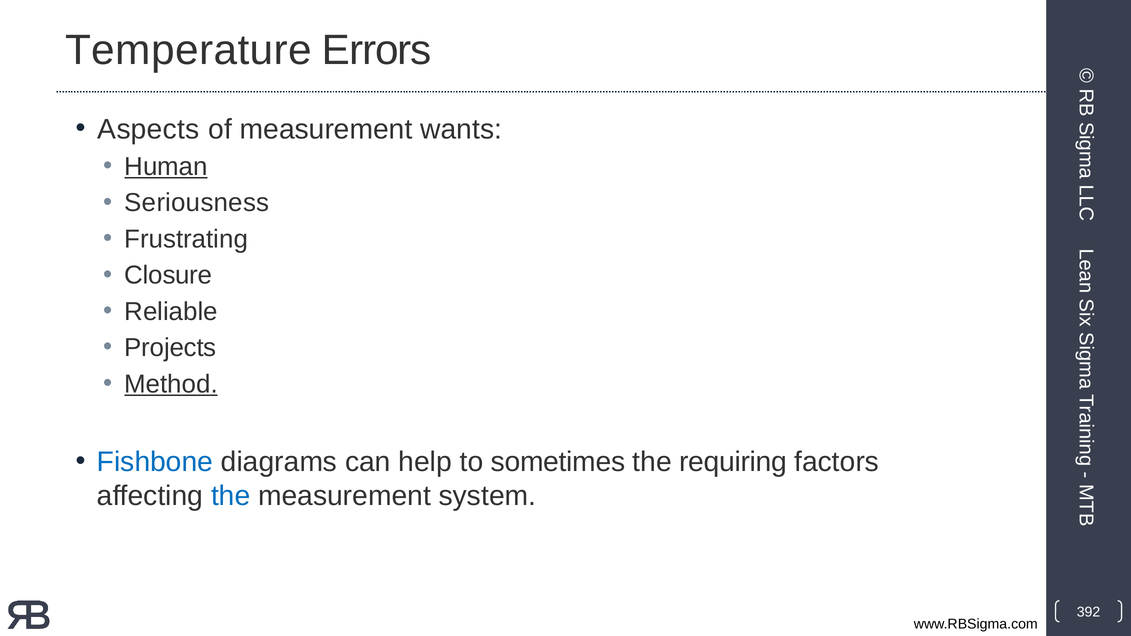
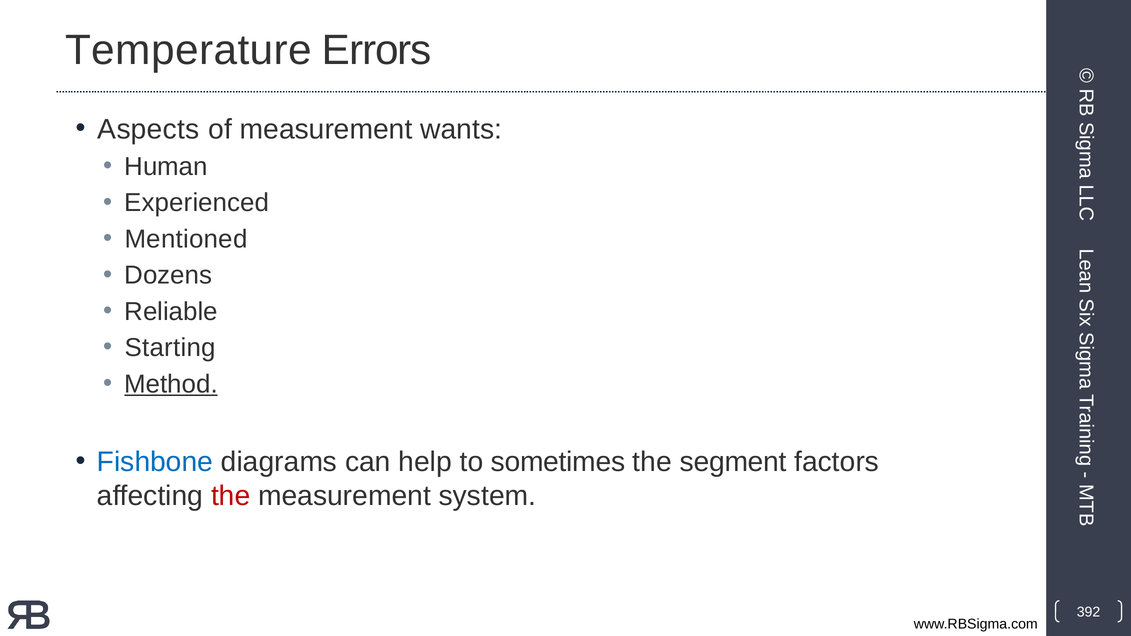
Human underline: present -> none
Seriousness: Seriousness -> Experienced
Frustrating: Frustrating -> Mentioned
Closure: Closure -> Dozens
Projects: Projects -> Starting
requiring: requiring -> segment
the at (231, 496) colour: blue -> red
